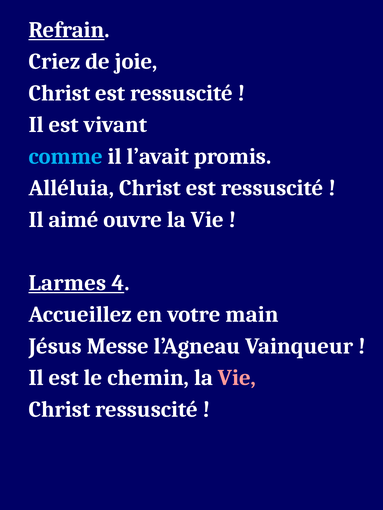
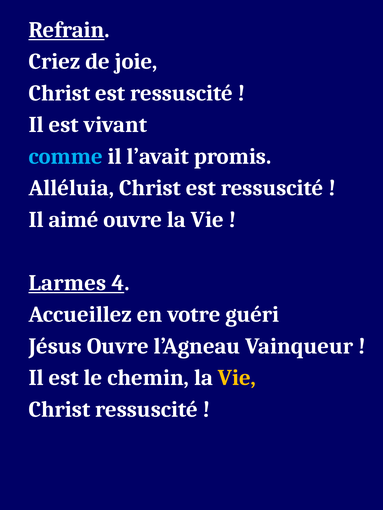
main: main -> guéri
Jésus Messe: Messe -> Ouvre
Vie at (237, 378) colour: pink -> yellow
